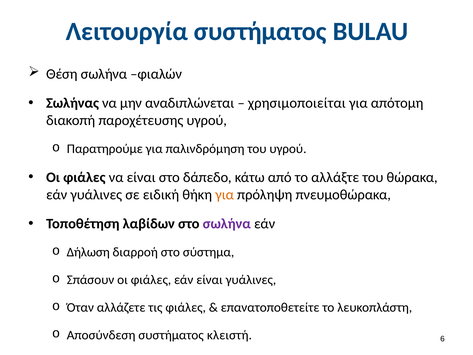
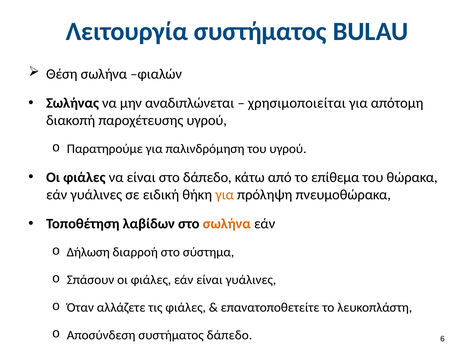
αλλάξτε: αλλάξτε -> επίθεμα
σωλήνα at (227, 224) colour: purple -> orange
συστήματος κλειστή: κλειστή -> δάπεδο
